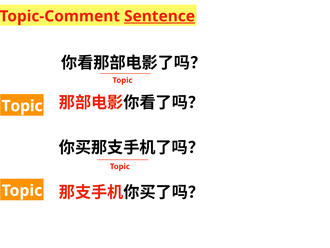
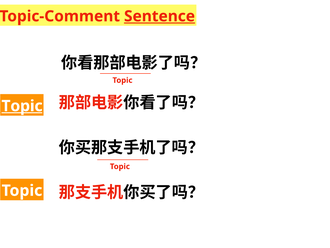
Topic at (22, 106) underline: none -> present
